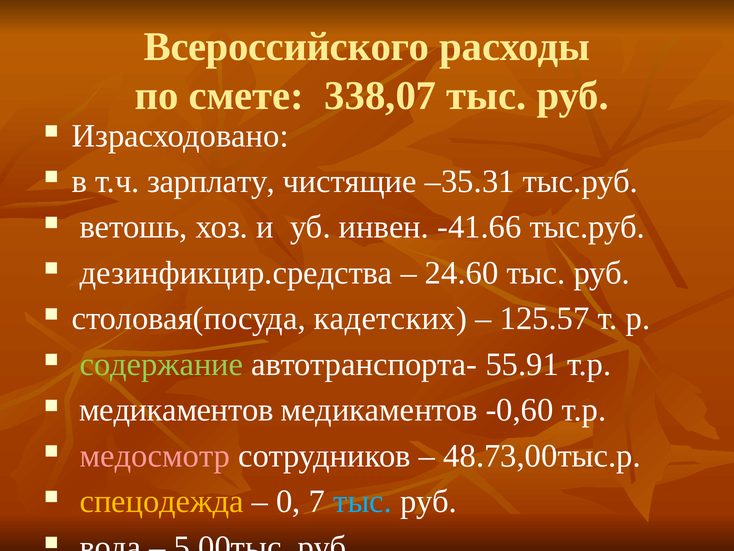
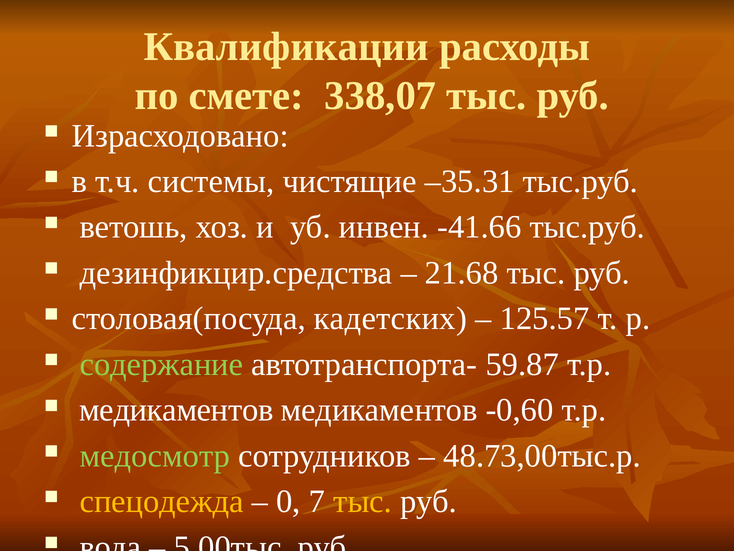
Всероссийского: Всероссийского -> Квалификации
зарплату: зарплату -> системы
24.60: 24.60 -> 21.68
55.91: 55.91 -> 59.87
медосмотр colour: pink -> light green
тыс at (363, 501) colour: light blue -> yellow
